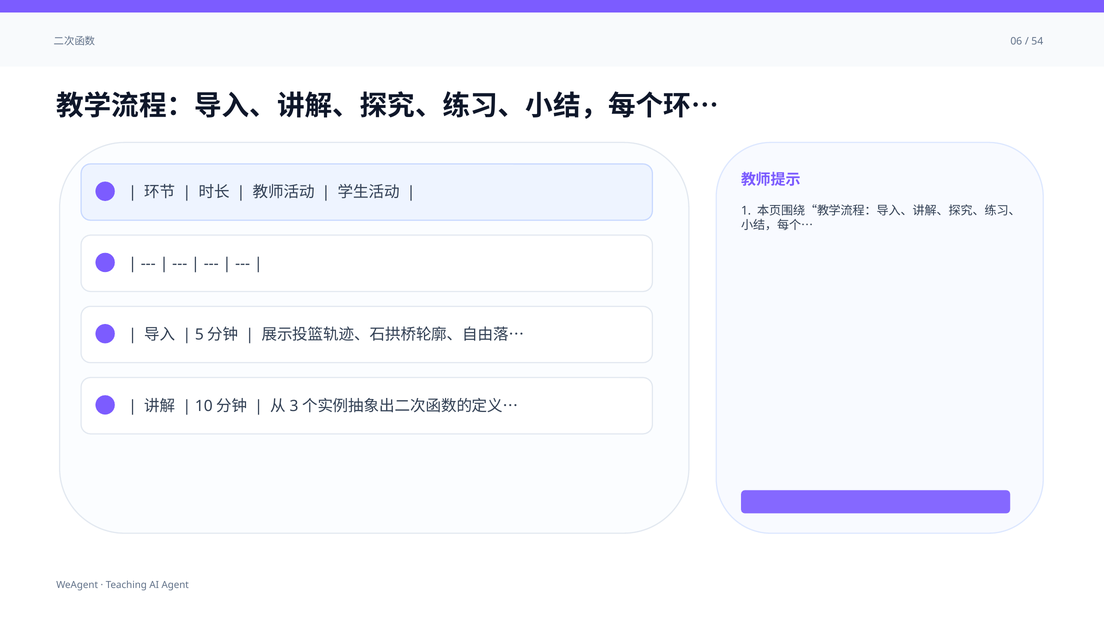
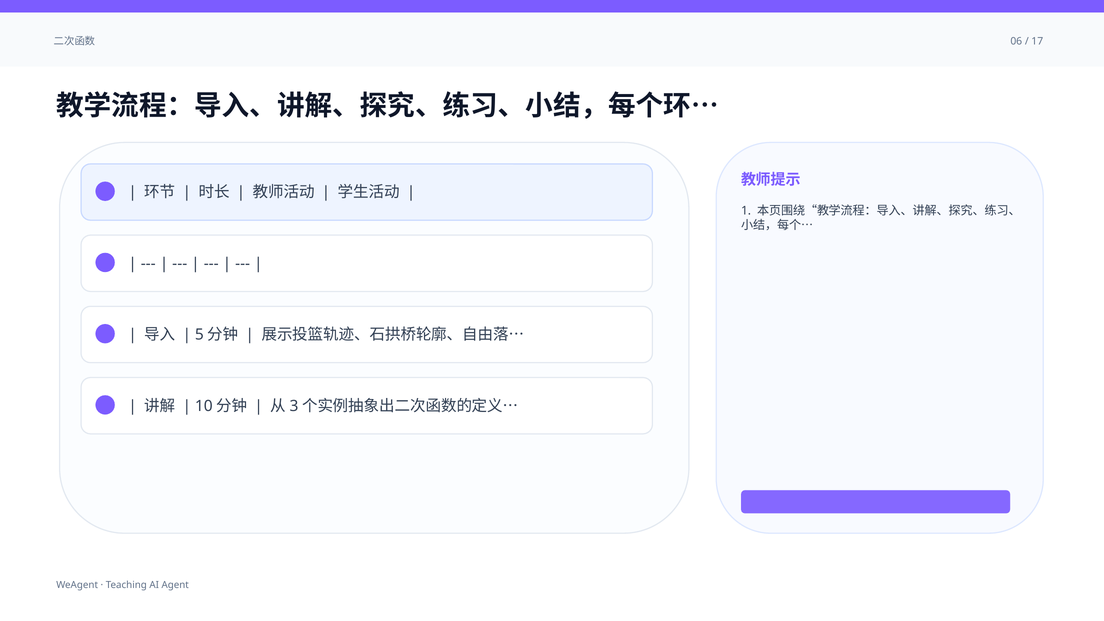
54: 54 -> 17
